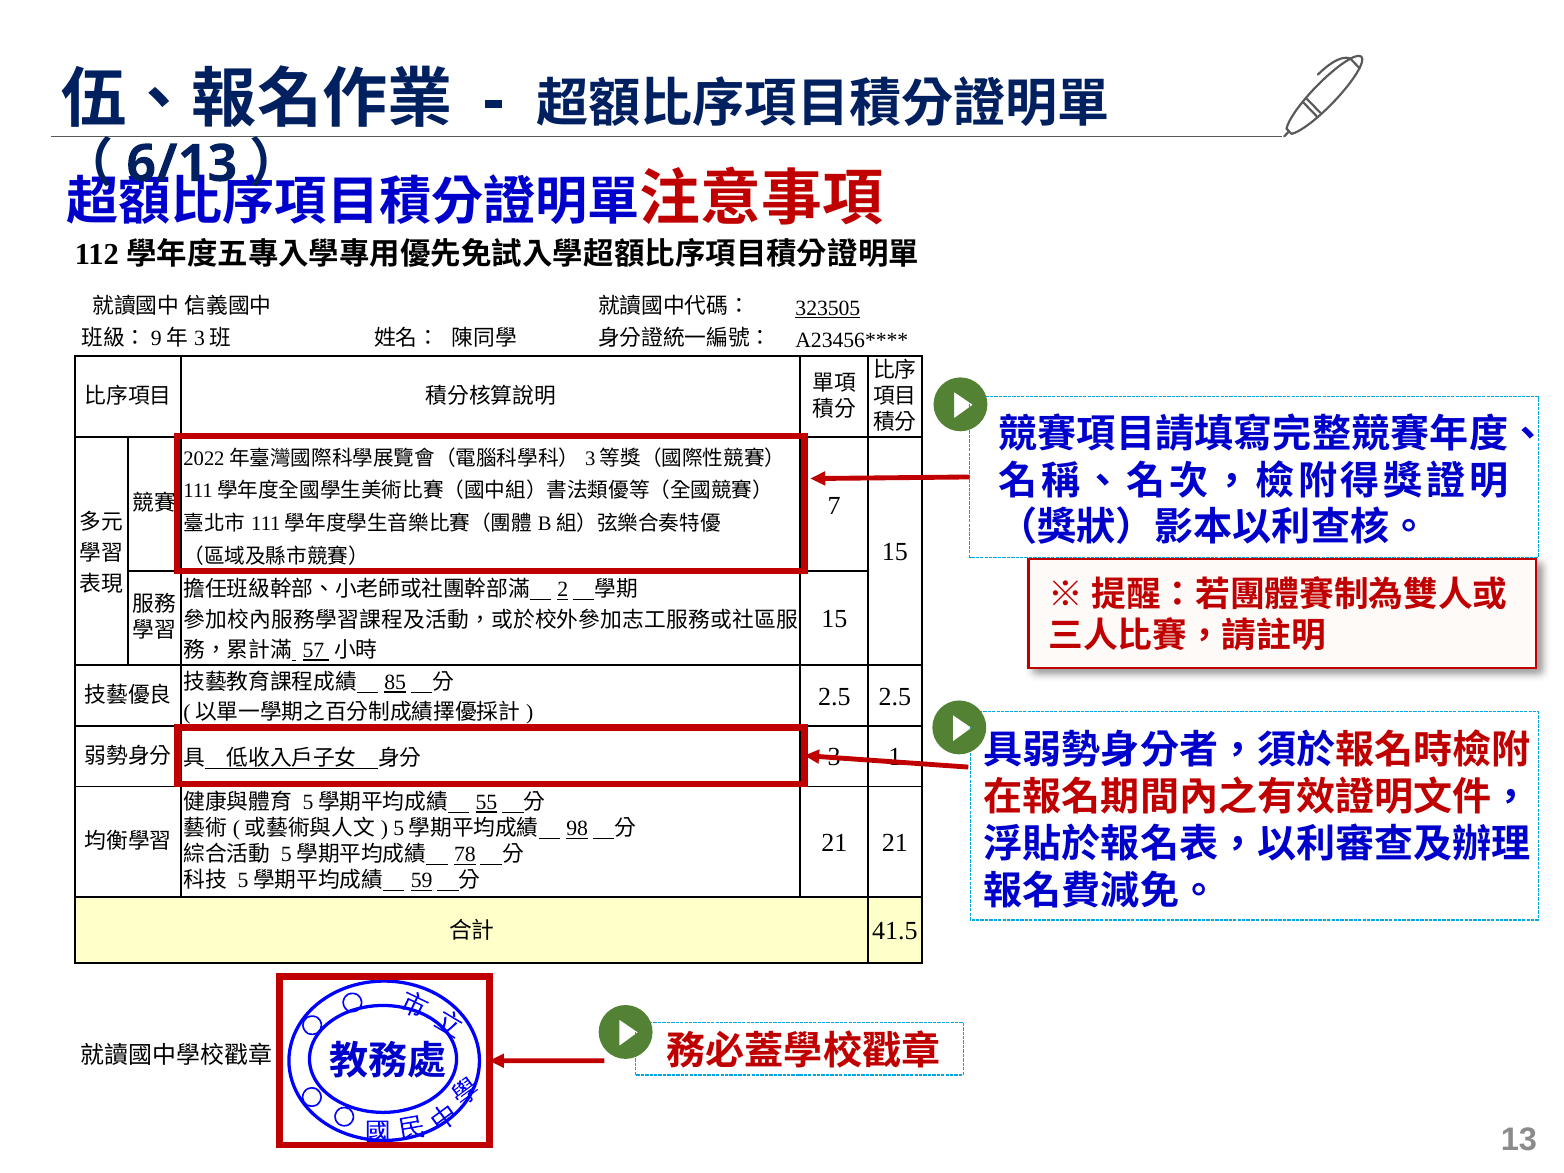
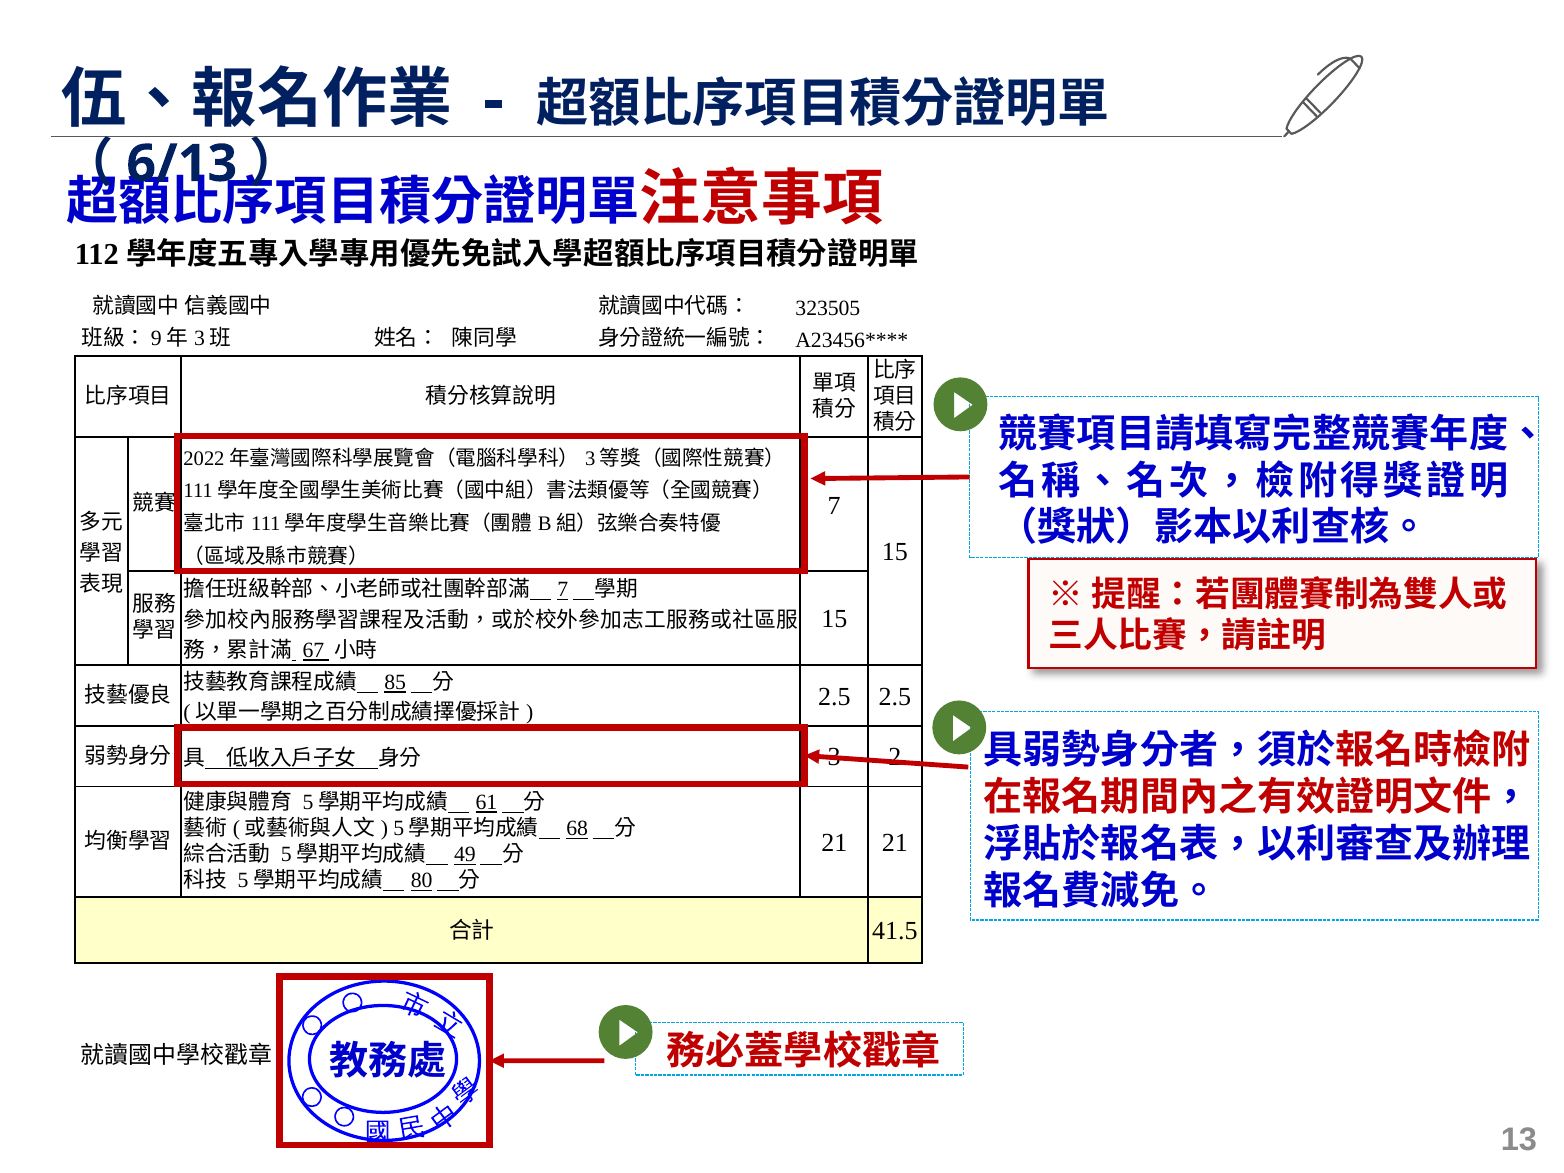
323505 underline: present -> none
2 at (563, 589): 2 -> 7
57: 57 -> 67
1: 1 -> 2
55: 55 -> 61
98: 98 -> 68
78: 78 -> 49
59: 59 -> 80
